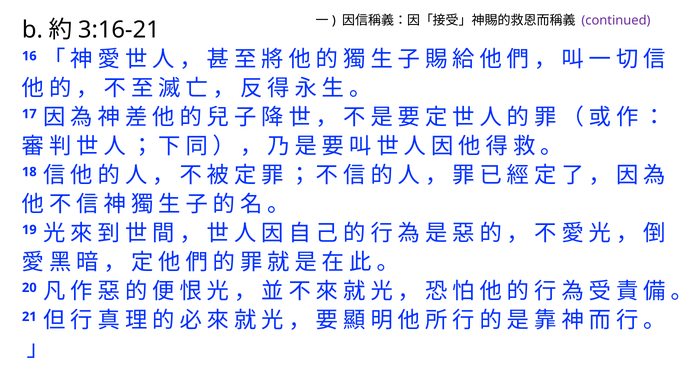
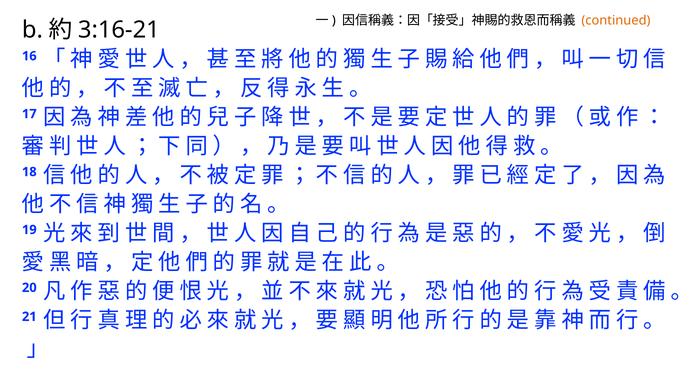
continued colour: purple -> orange
